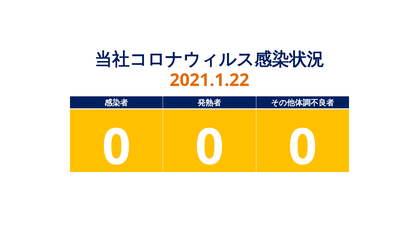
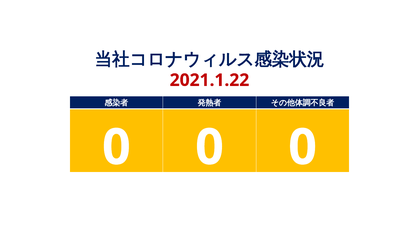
2021.1.22 colour: orange -> red
